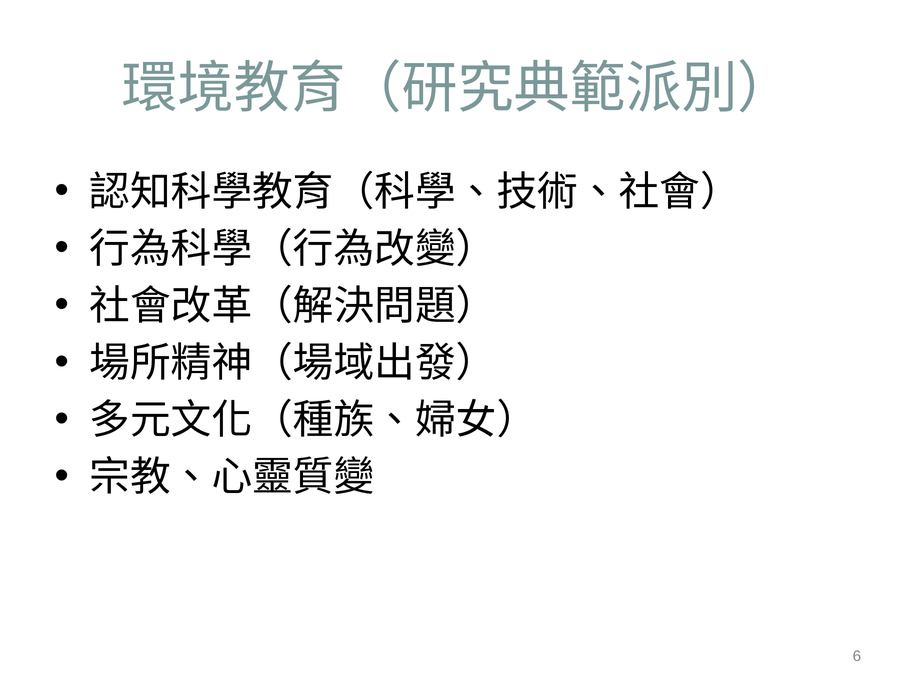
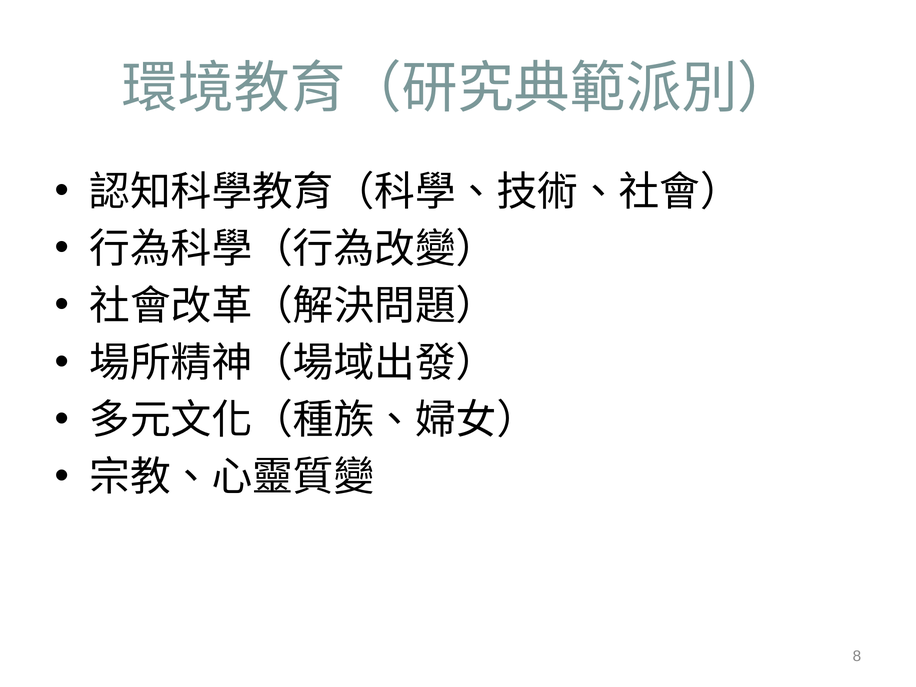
6: 6 -> 8
